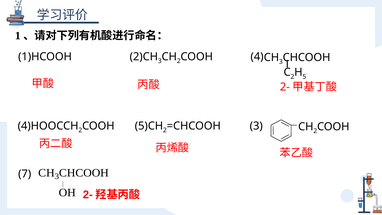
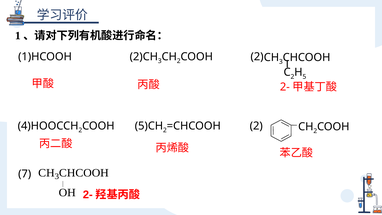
4 at (257, 57): 4 -> 2
3 at (256, 126): 3 -> 2
